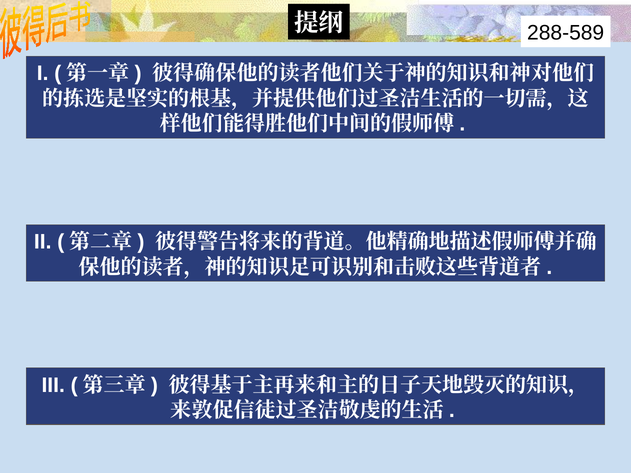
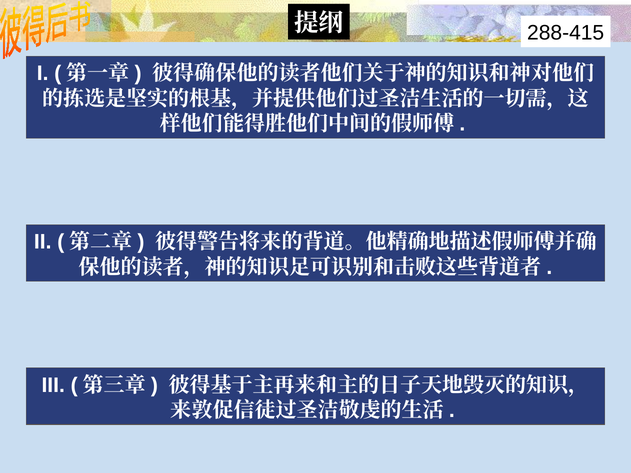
288-589: 288-589 -> 288-415
